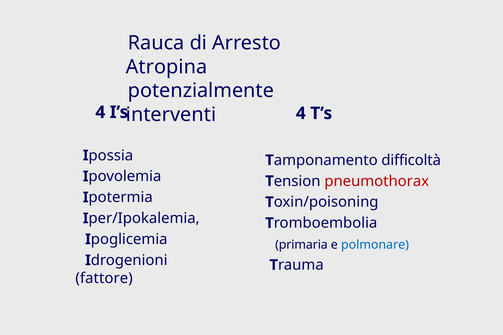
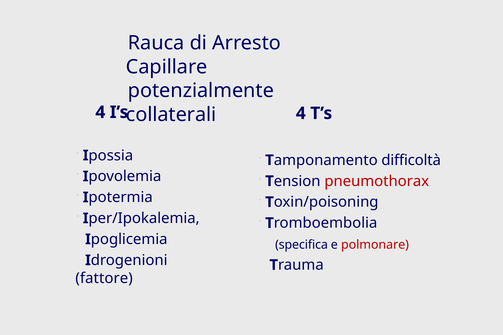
Atropina: Atropina -> Capillare
interventi: interventi -> collaterali
primaria: primaria -> specifica
polmonare colour: blue -> red
